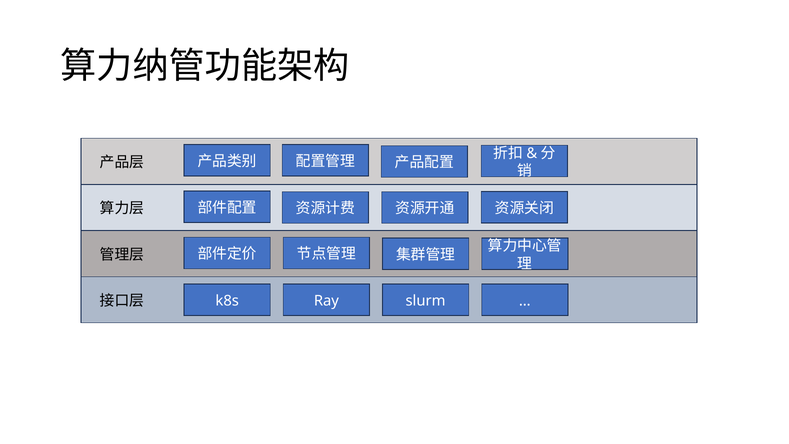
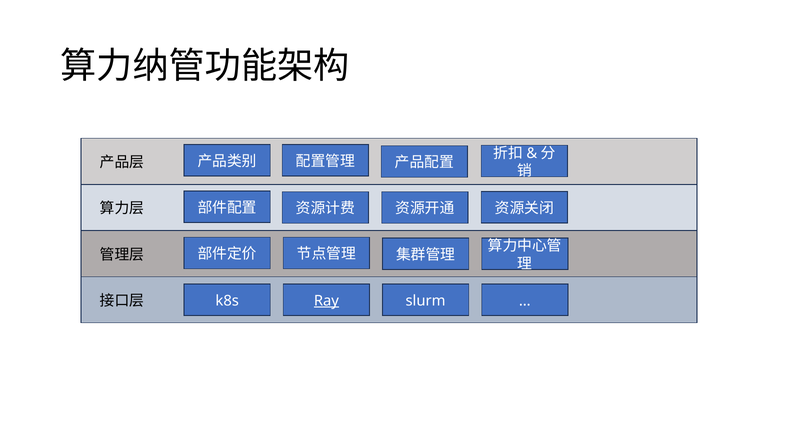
Ray underline: none -> present
